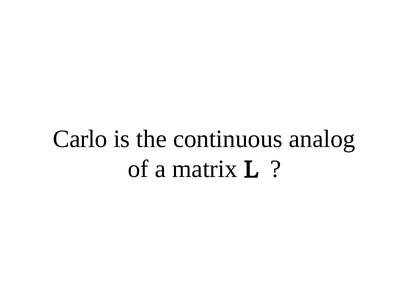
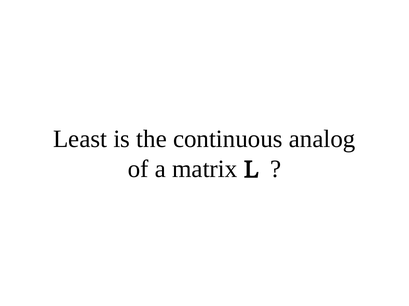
Carlo: Carlo -> Least
